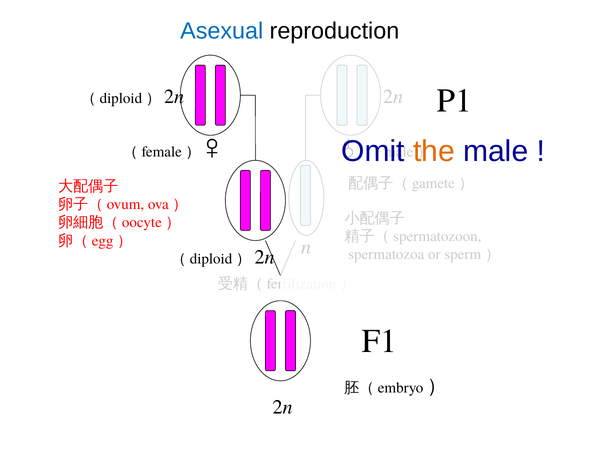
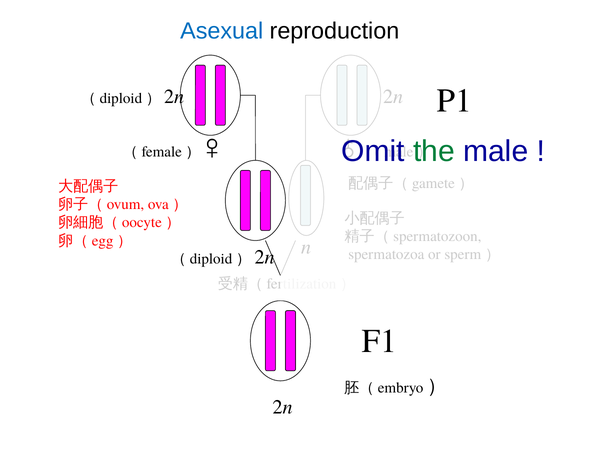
the colour: orange -> green
